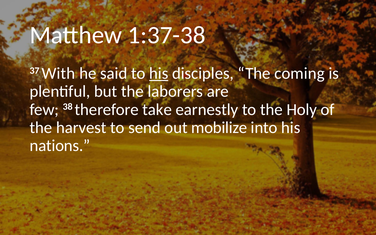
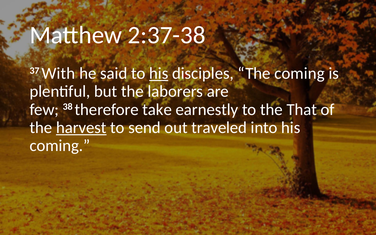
1:37-38: 1:37-38 -> 2:37-38
Holy: Holy -> That
harvest underline: none -> present
mobilize: mobilize -> traveled
nations at (60, 146): nations -> coming
